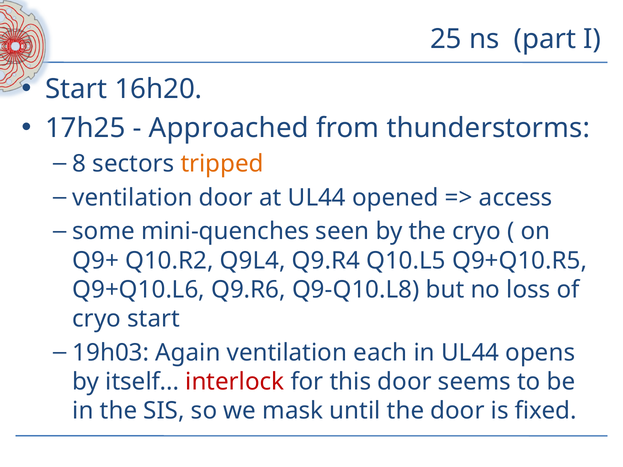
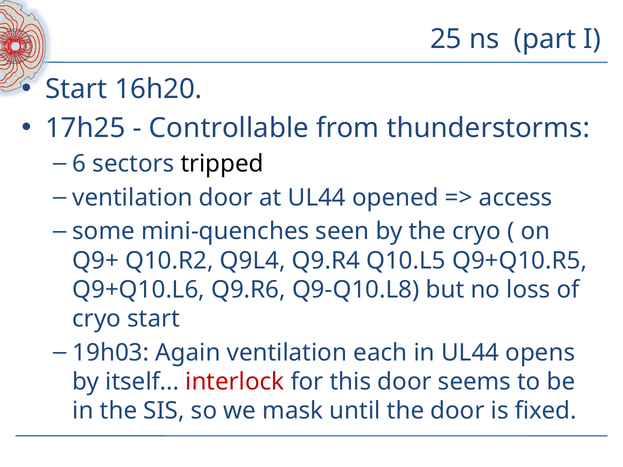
Approached: Approached -> Controllable
8: 8 -> 6
tripped colour: orange -> black
